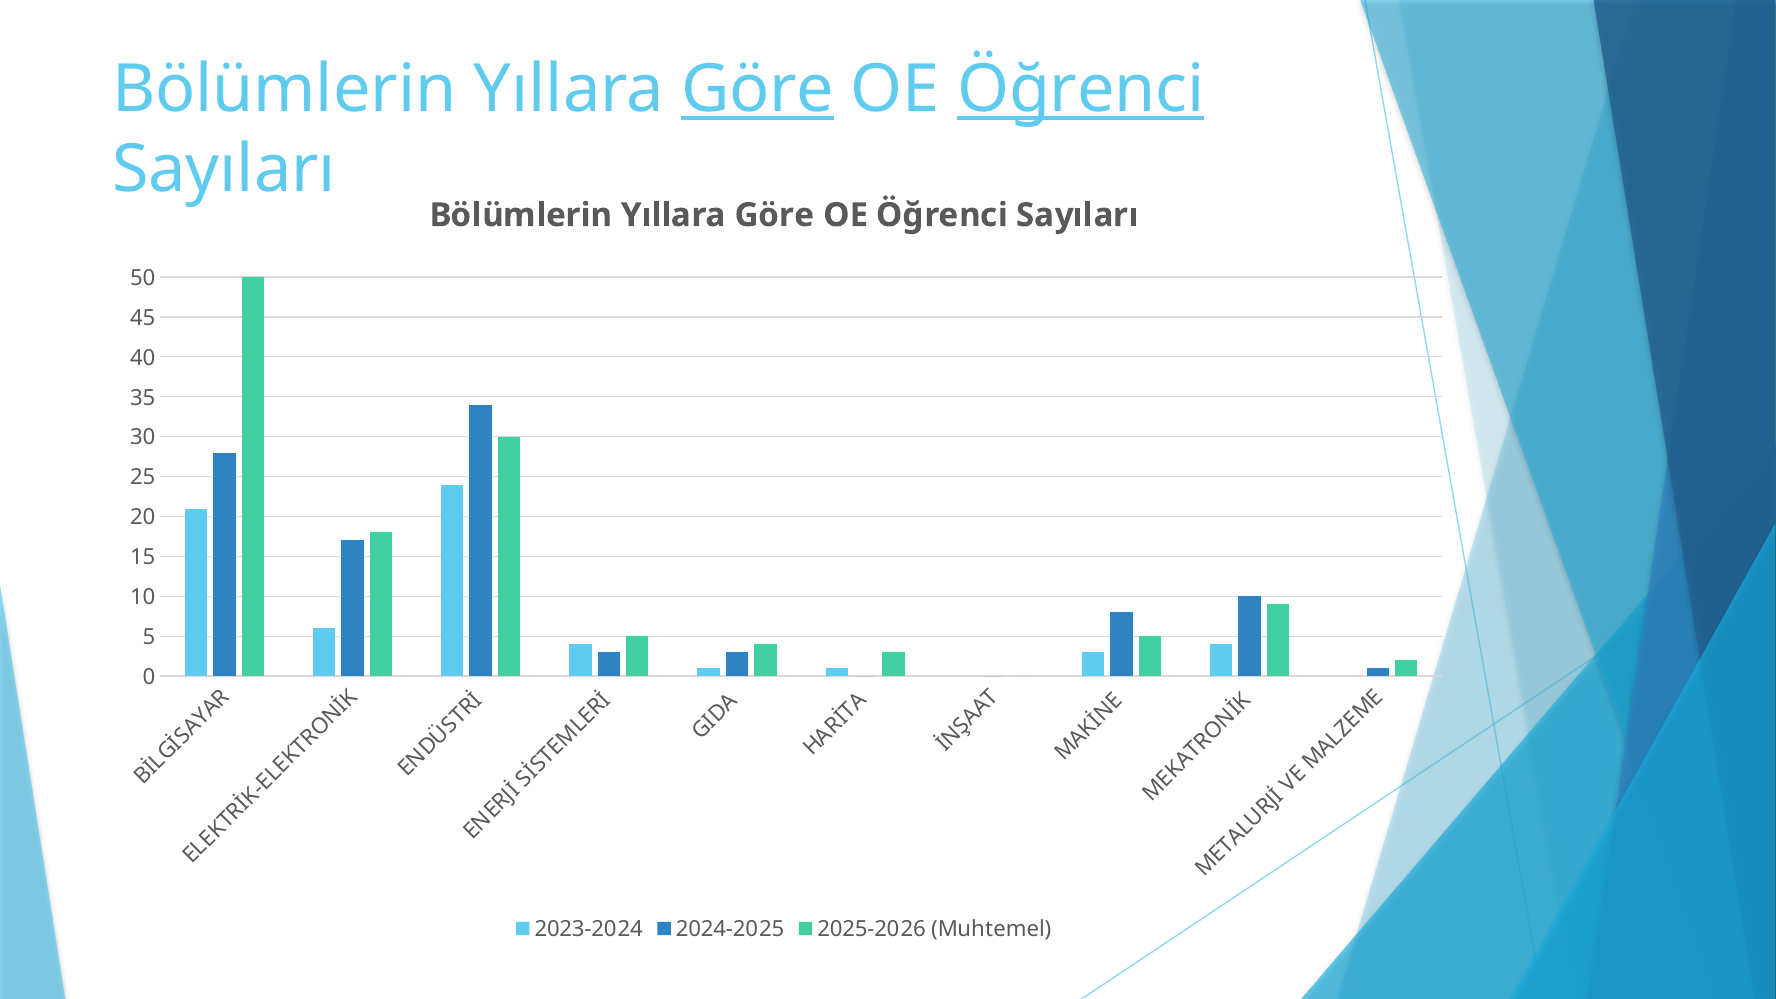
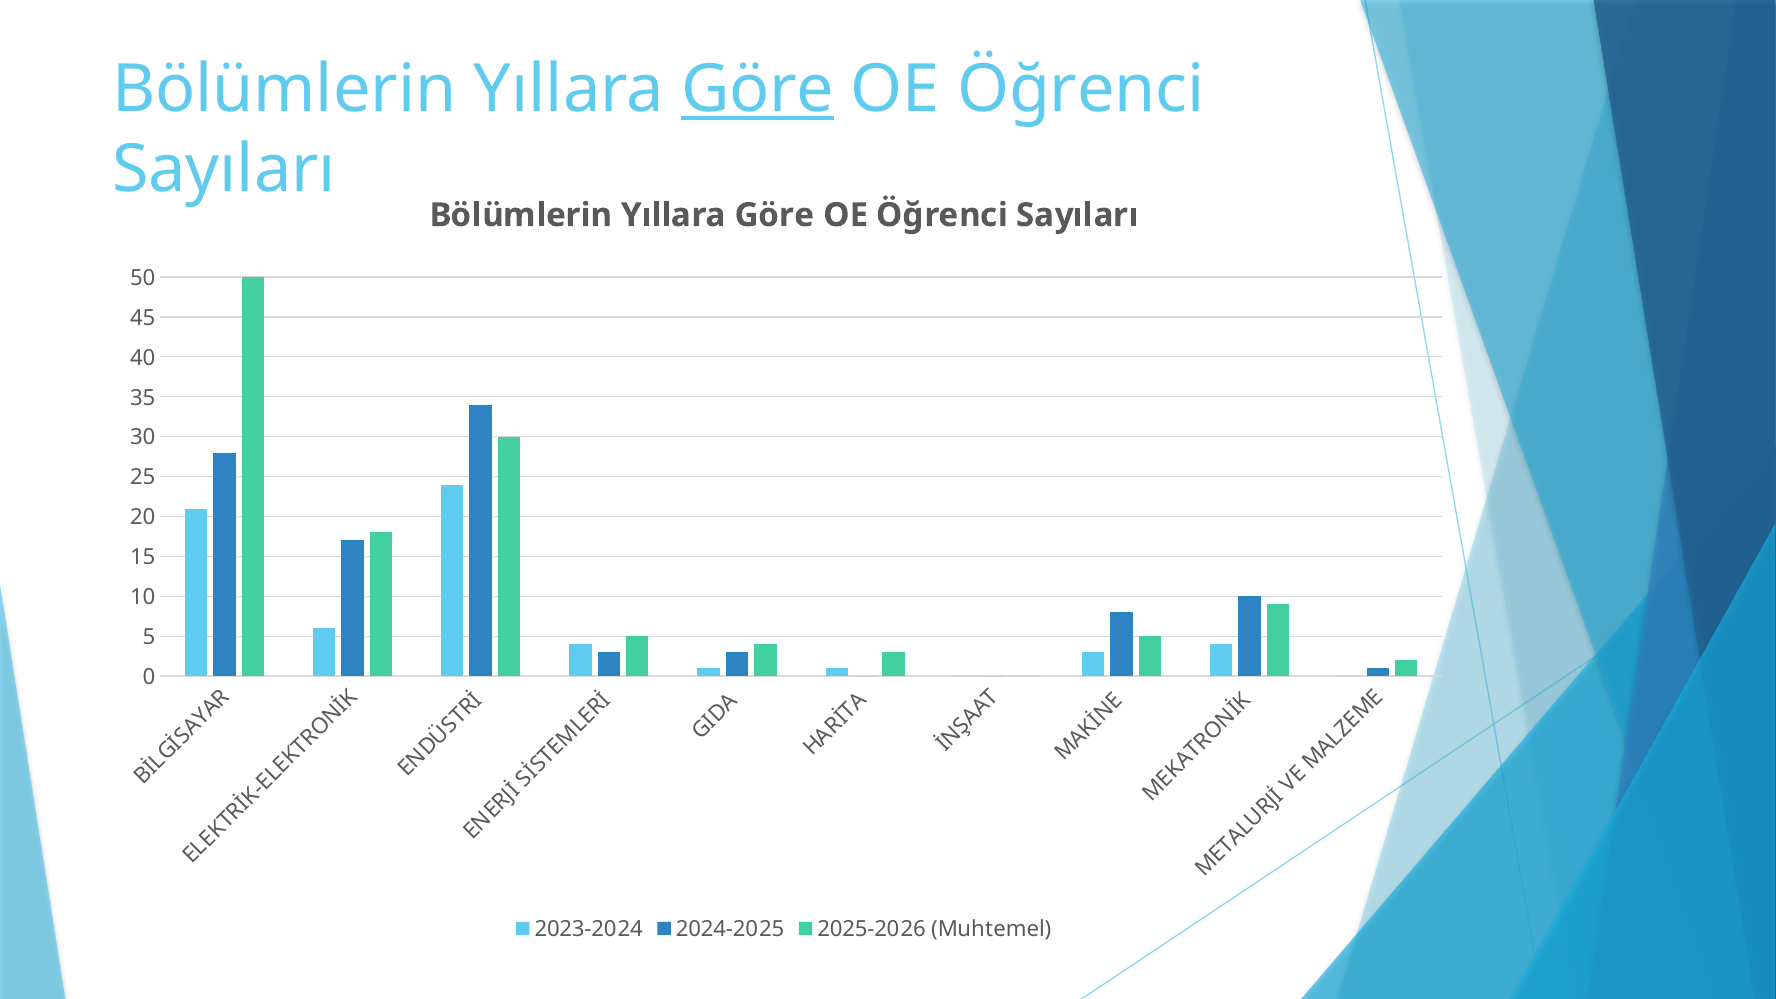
Öğrenci at (1081, 90) underline: present -> none
